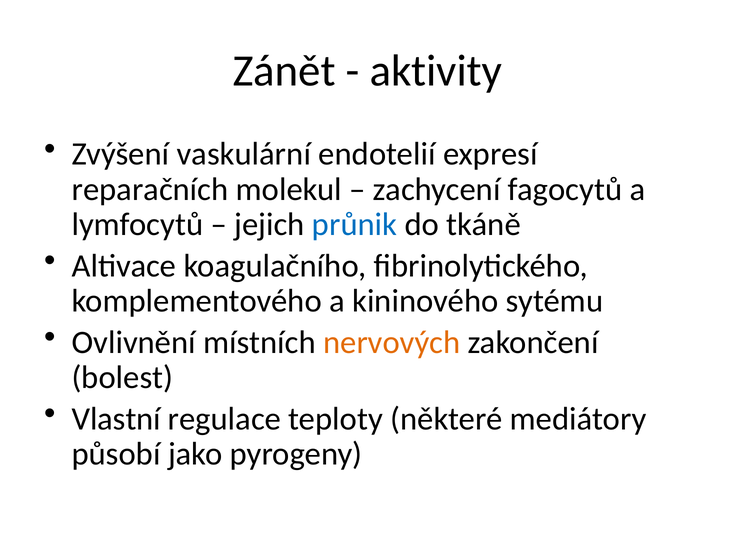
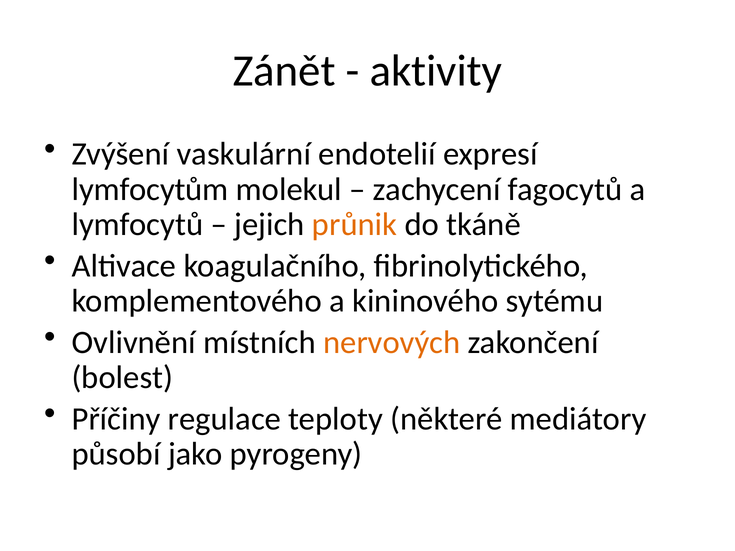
reparačních: reparačních -> lymfocytům
průnik colour: blue -> orange
Vlastní: Vlastní -> Příčiny
